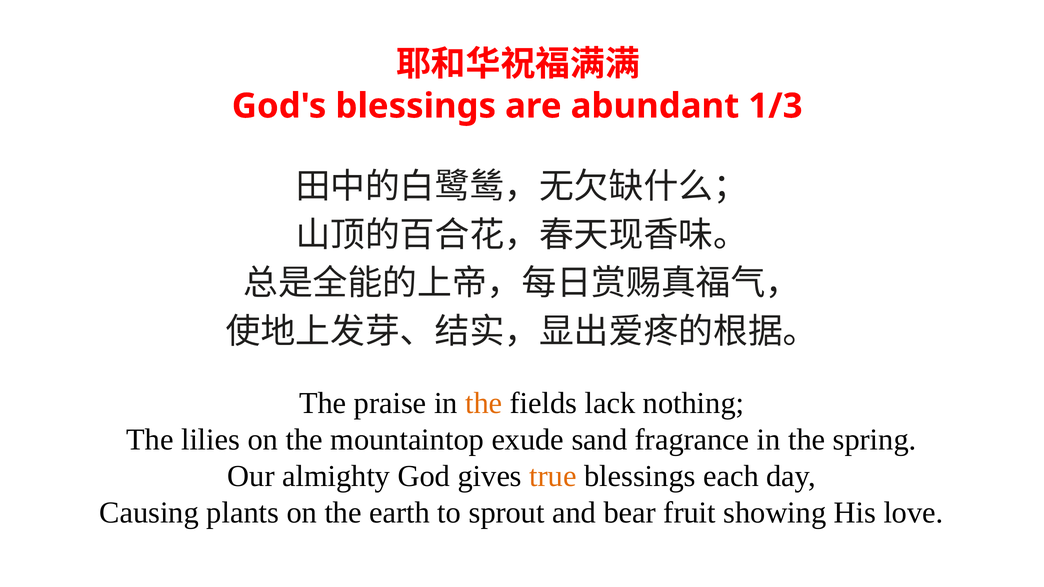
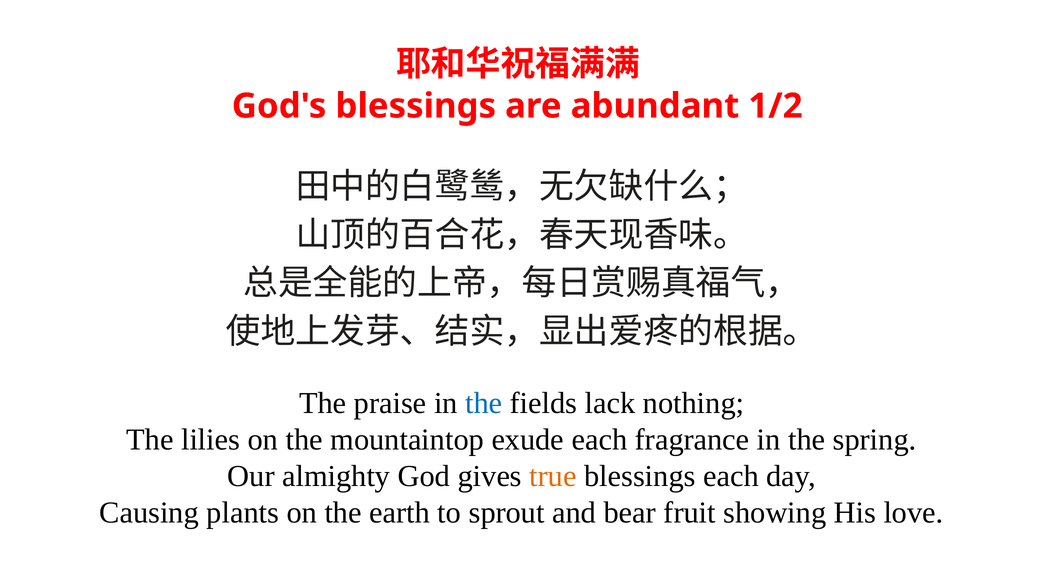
1/3: 1/3 -> 1/2
the at (484, 403) colour: orange -> blue
exude sand: sand -> each
